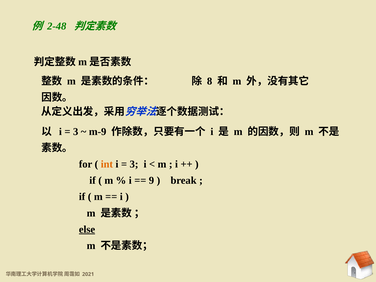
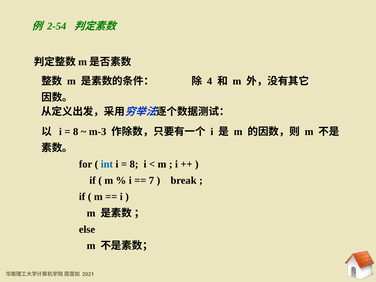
2-48: 2-48 -> 2-54
8: 8 -> 4
3 at (76, 132): 3 -> 8
m-9: m-9 -> m-3
int colour: orange -> blue
3 at (134, 164): 3 -> 8
9: 9 -> 7
else underline: present -> none
